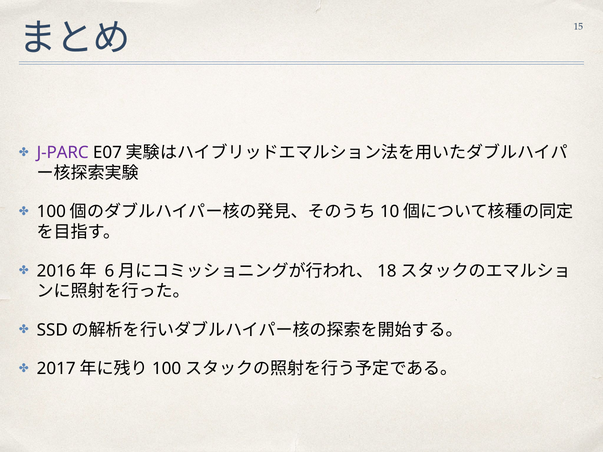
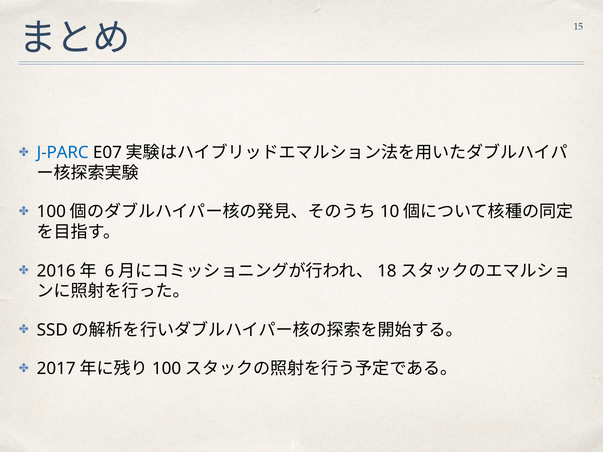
J-PARC colour: purple -> blue
